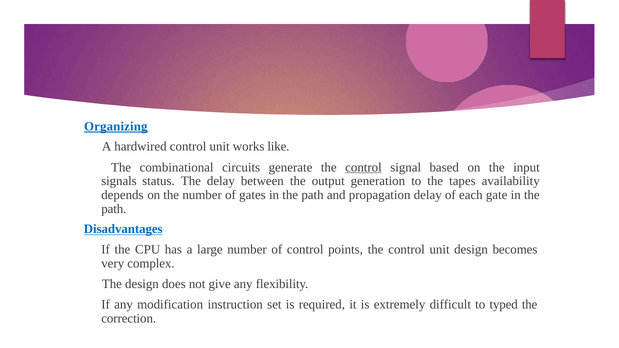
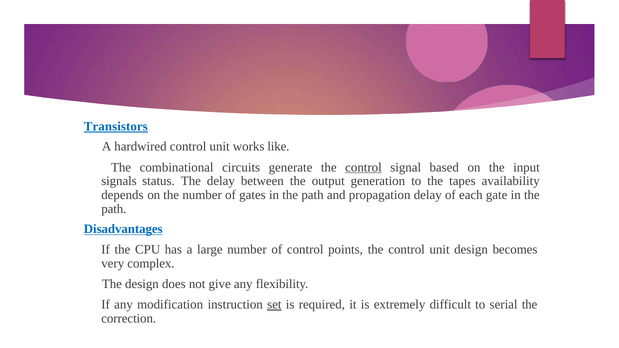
Organizing: Organizing -> Transistors
set underline: none -> present
typed: typed -> serial
